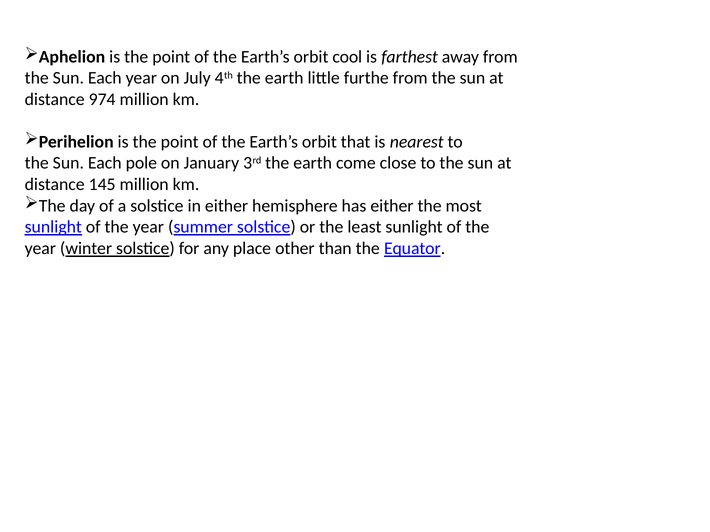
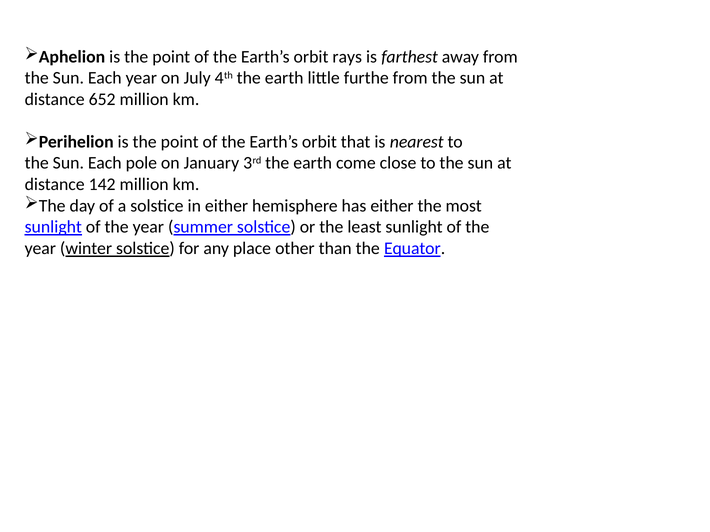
cool: cool -> rays
974: 974 -> 652
145: 145 -> 142
